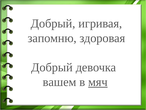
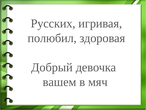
Добрый at (53, 23): Добрый -> Русских
запомню: запомню -> полюбил
мяч underline: present -> none
